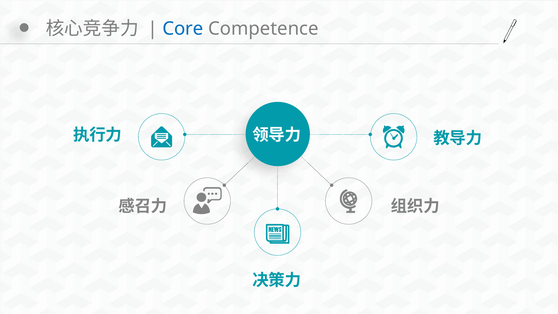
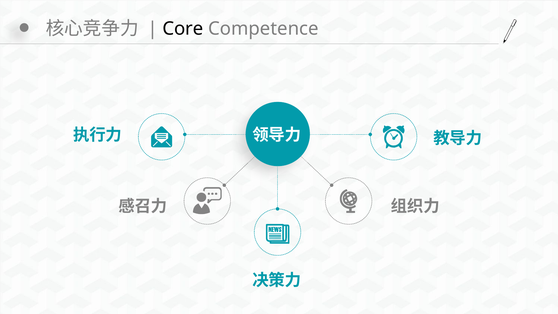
Core colour: blue -> black
